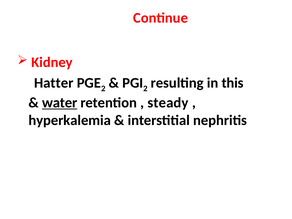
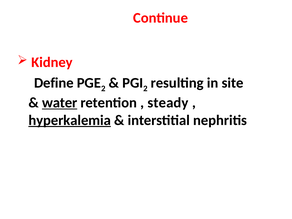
Hatter: Hatter -> Define
this: this -> site
hyperkalemia underline: none -> present
